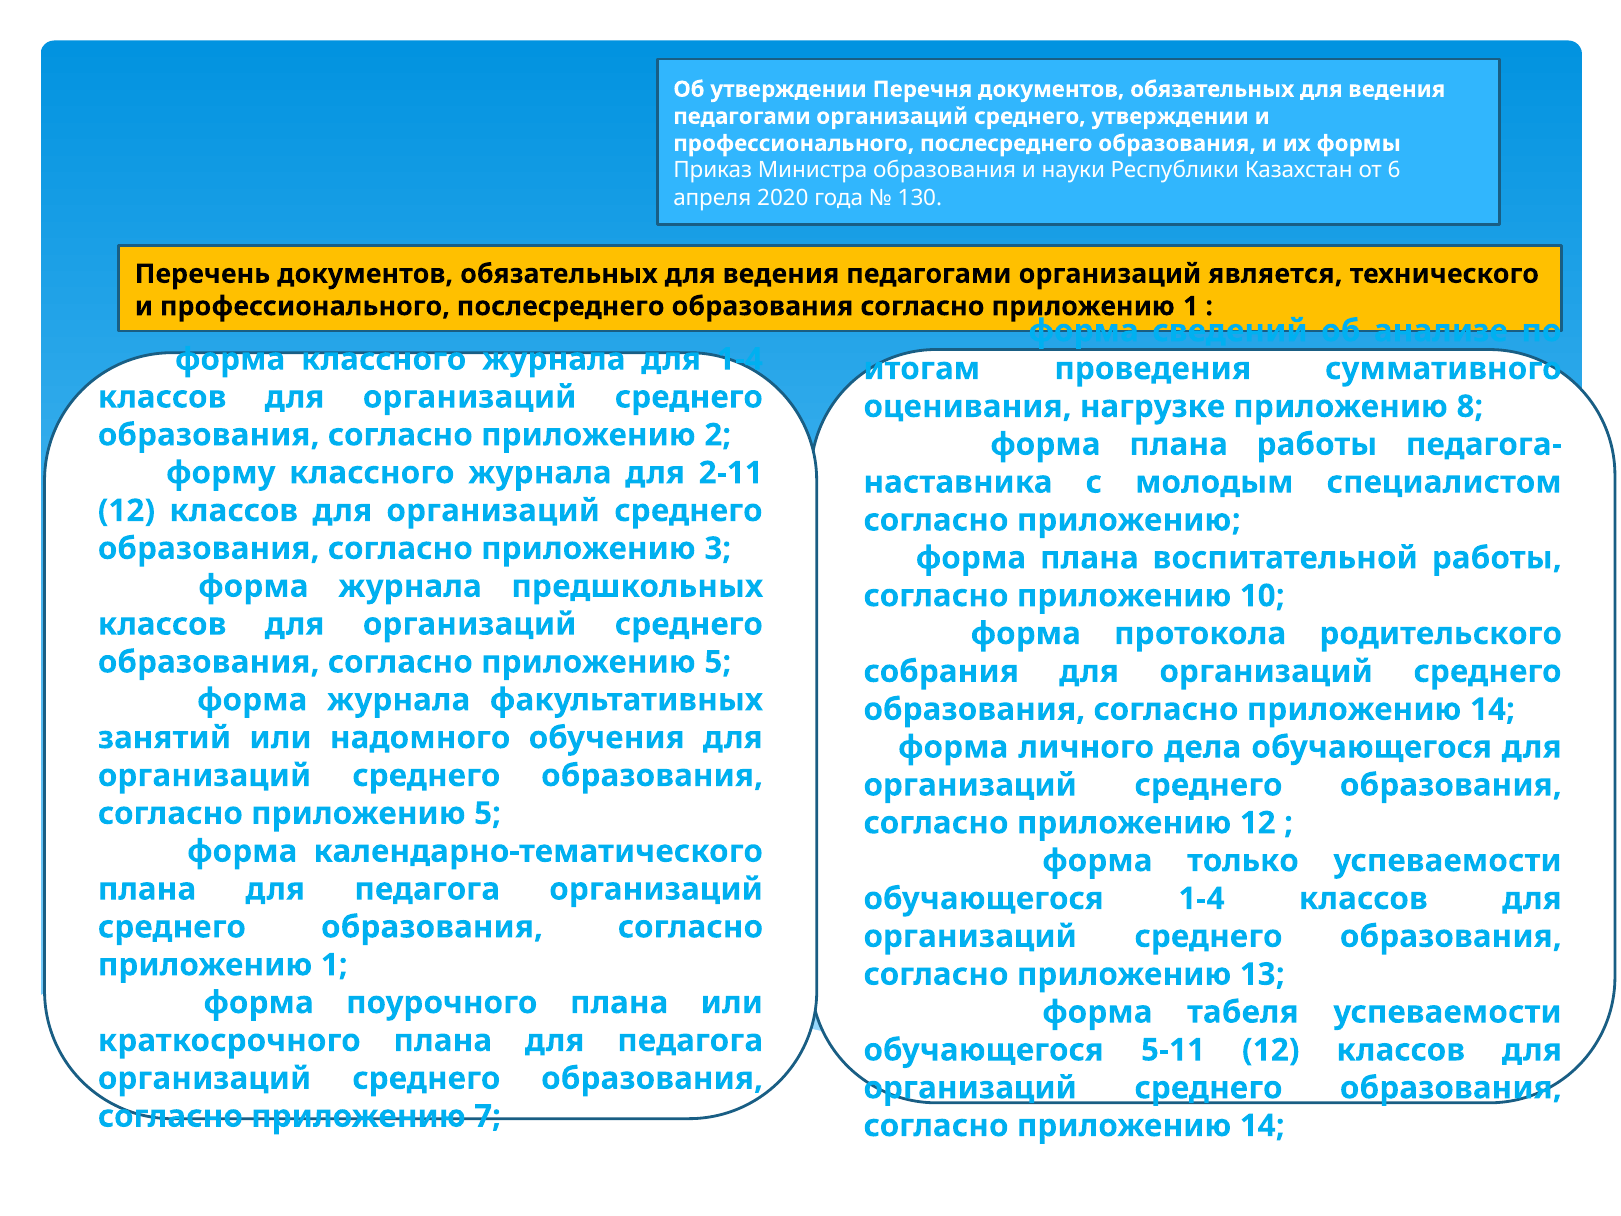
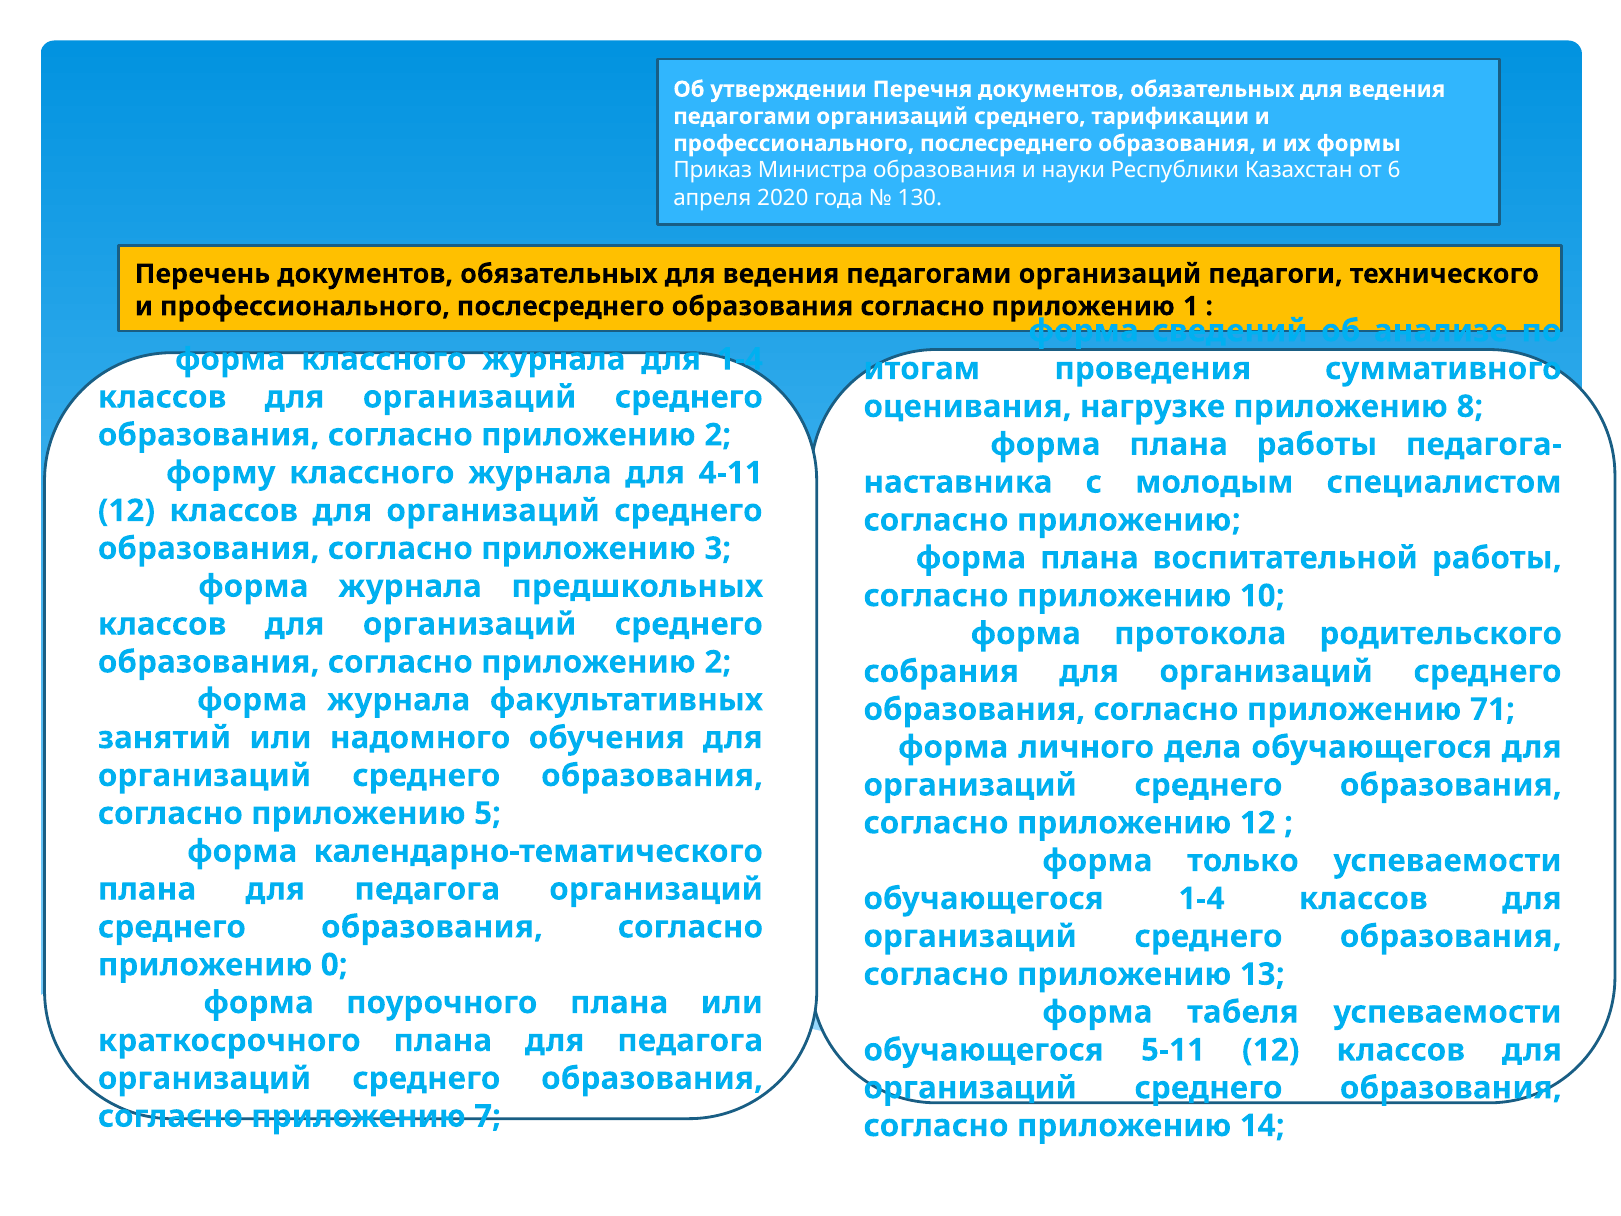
среднего утверждении: утверждении -> тарификации
является: является -> педагоги
2-11: 2-11 -> 4-11
5 at (718, 662): 5 -> 2
14 at (1492, 709): 14 -> 71
1 at (334, 965): 1 -> 0
